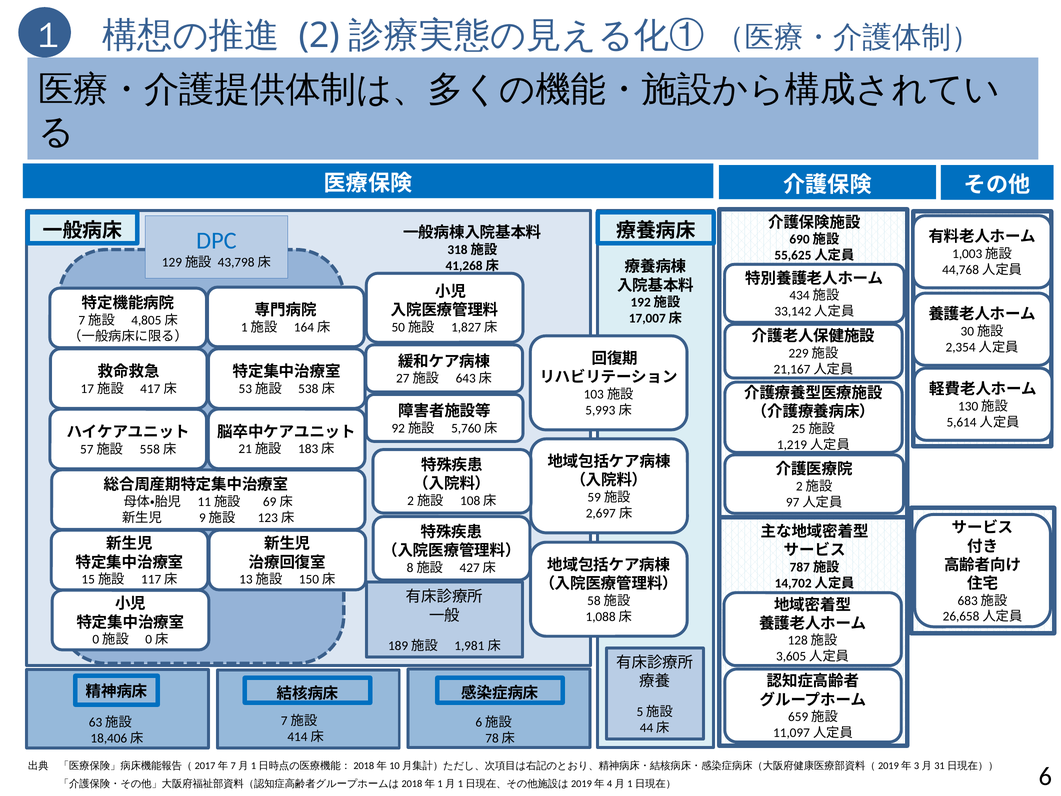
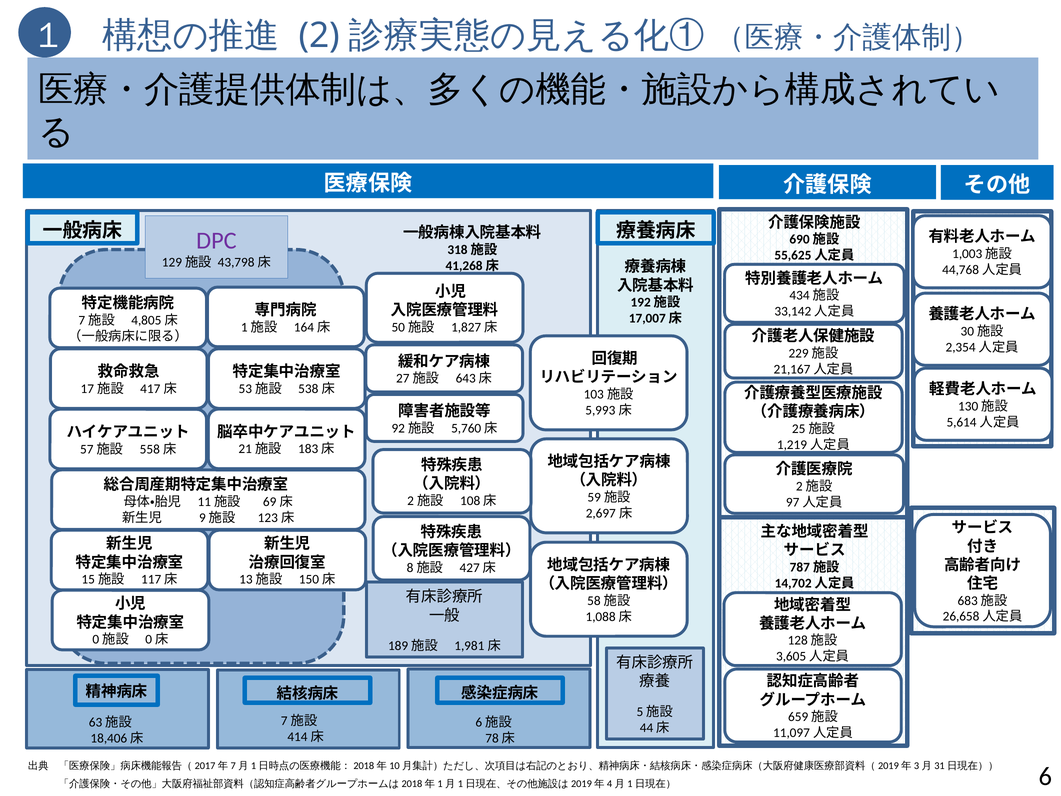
DPC colour: blue -> purple
